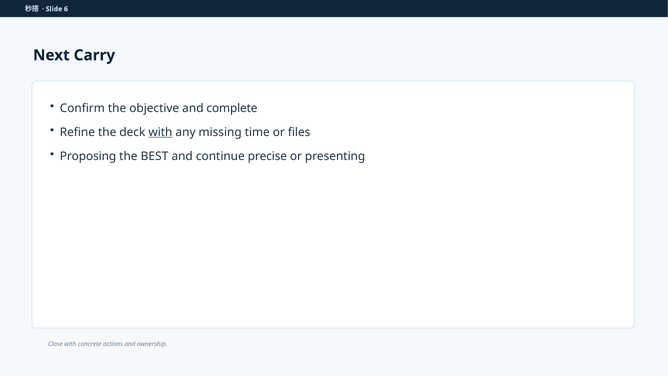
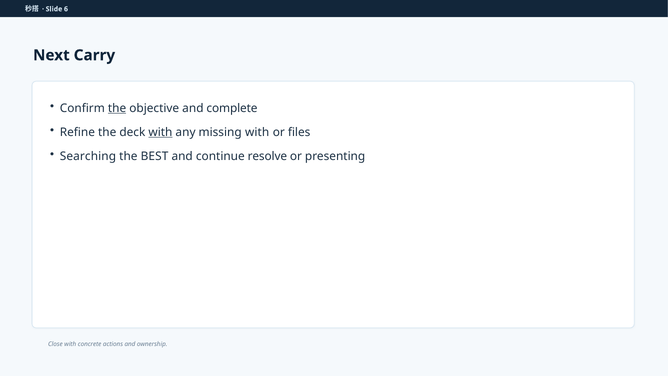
the at (117, 108) underline: none -> present
missing time: time -> with
Proposing: Proposing -> Searching
precise: precise -> resolve
